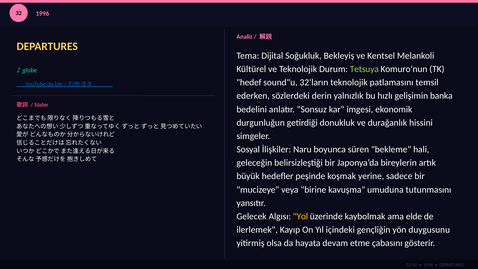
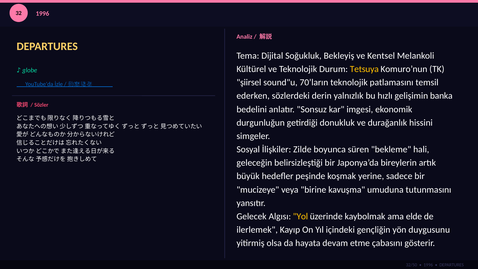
Tetsuya colour: light green -> yellow
hedef: hedef -> şiirsel
32’ların: 32’ların -> 70’ların
Naru: Naru -> Zilde
